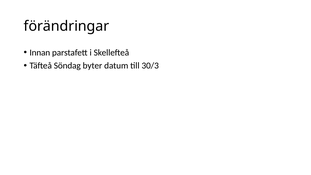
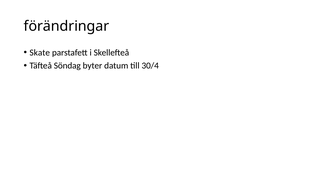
Innan: Innan -> Skate
30/3: 30/3 -> 30/4
